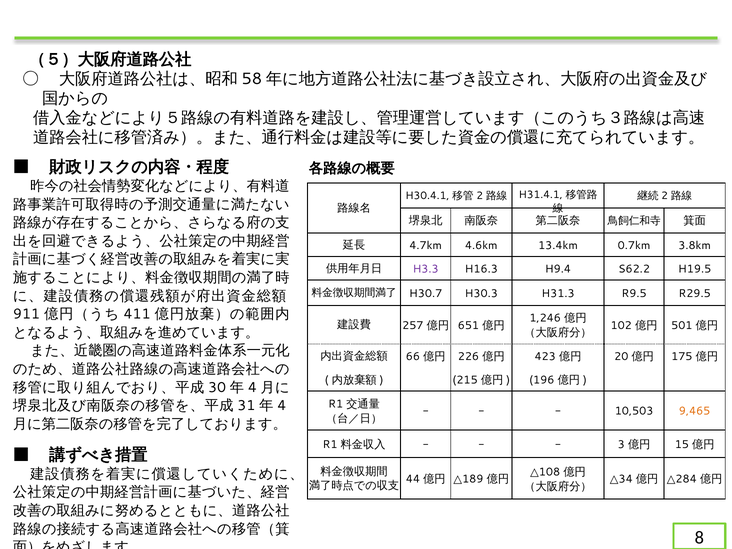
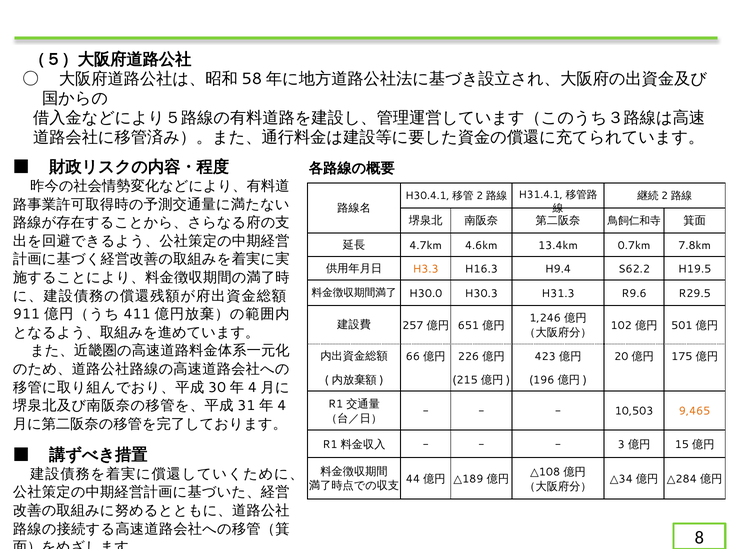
3.8km: 3.8km -> 7.8km
H3.3 colour: purple -> orange
H30.7: H30.7 -> H30.0
R9.5: R9.5 -> R9.6
